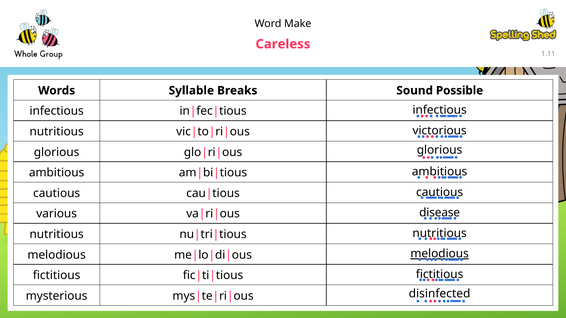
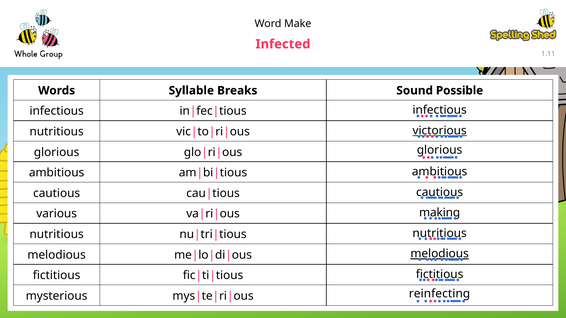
Careless: Careless -> Infected
victorious underline: none -> present
disease: disease -> making
disinfected: disinfected -> reinfecting
